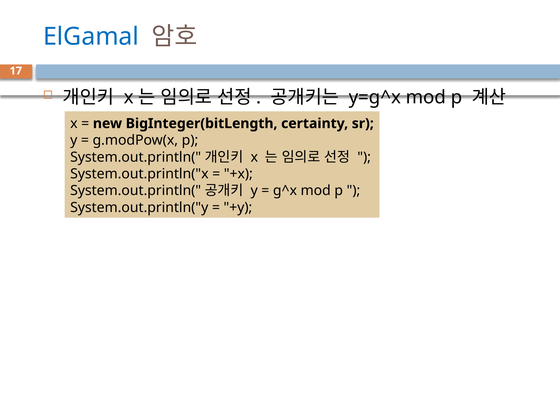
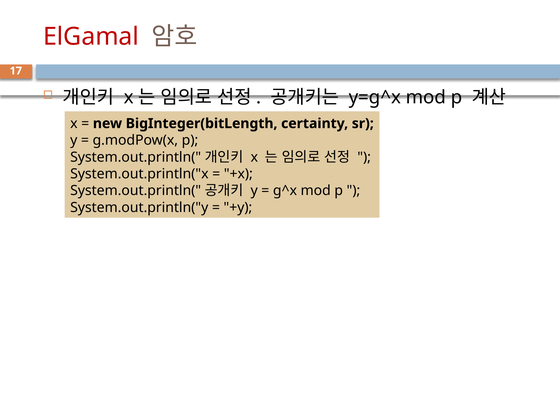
ElGamal colour: blue -> red
